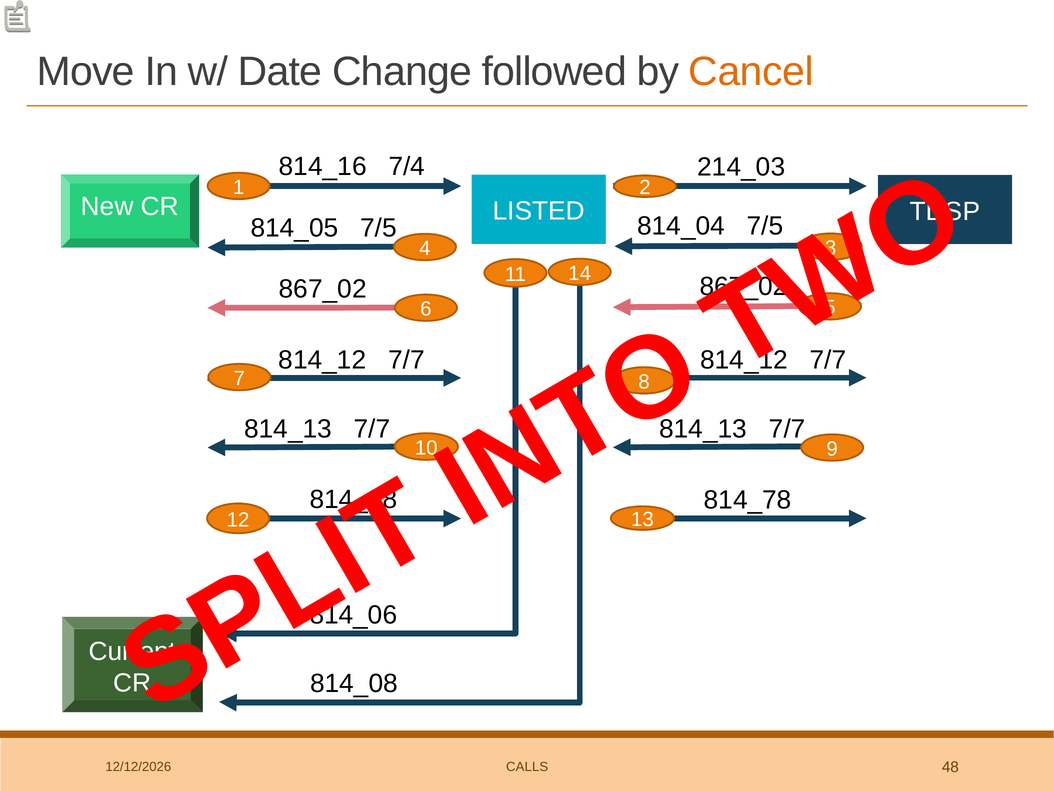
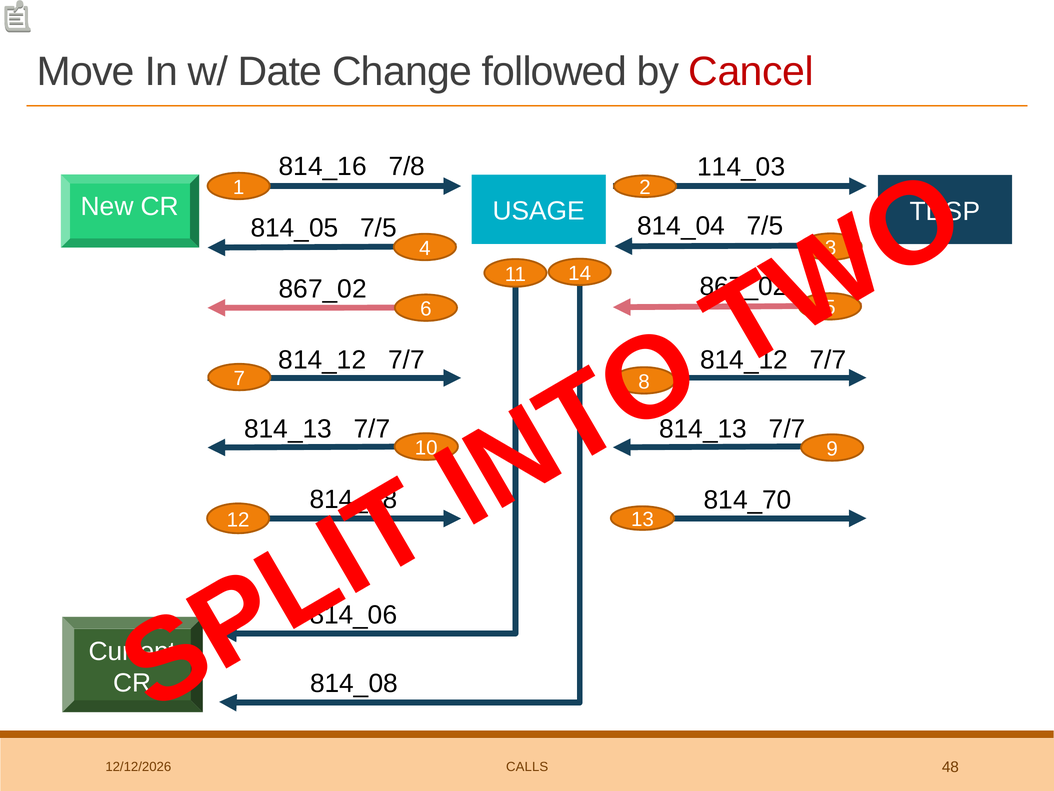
Cancel colour: orange -> red
7/4: 7/4 -> 7/8
214_03: 214_03 -> 114_03
LISTED: LISTED -> USAGE
814_78: 814_78 -> 814_70
